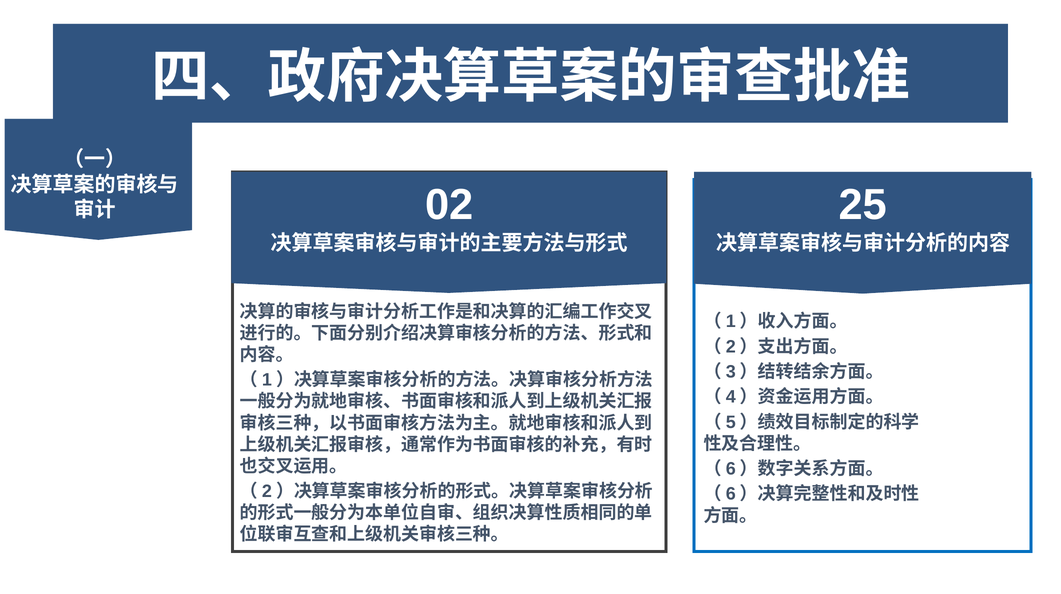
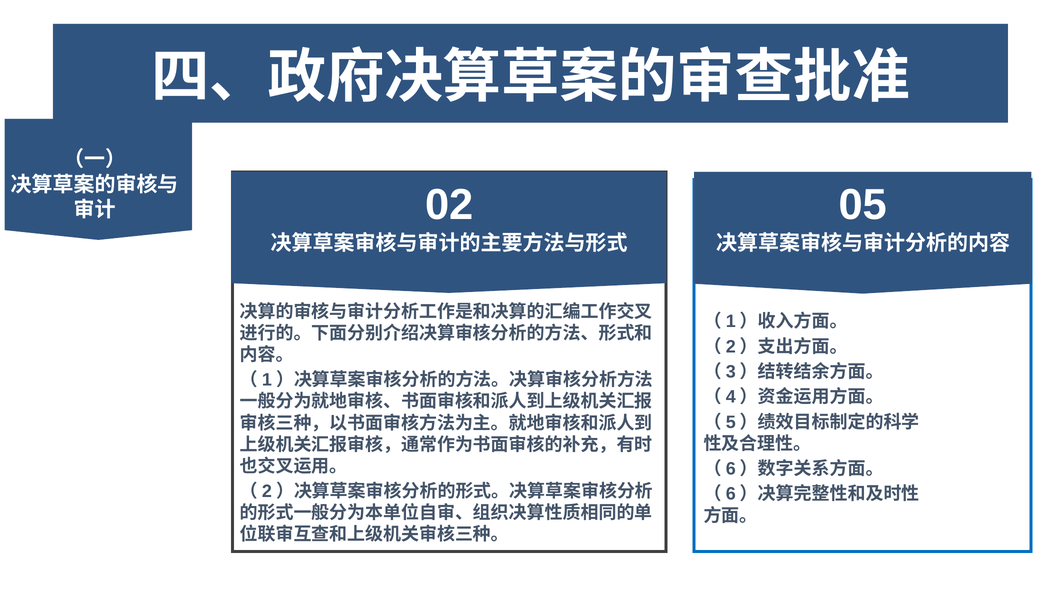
25: 25 -> 05
